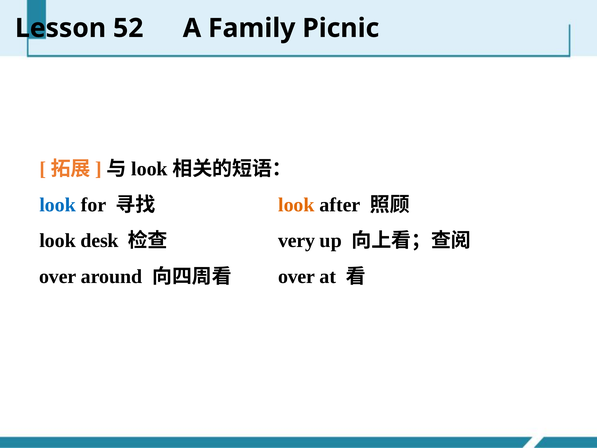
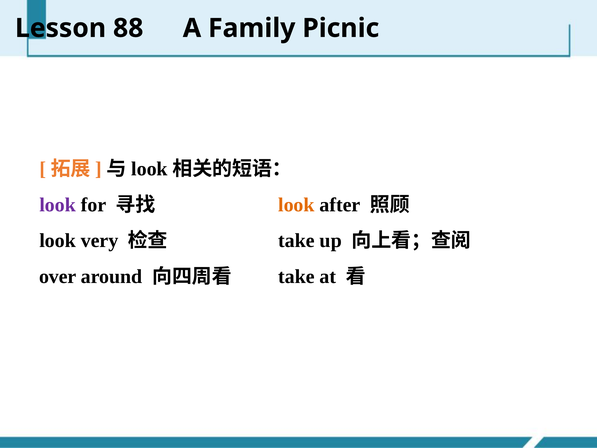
52: 52 -> 88
look at (58, 205) colour: blue -> purple
desk: desk -> very
very at (296, 241): very -> take
over at (296, 276): over -> take
